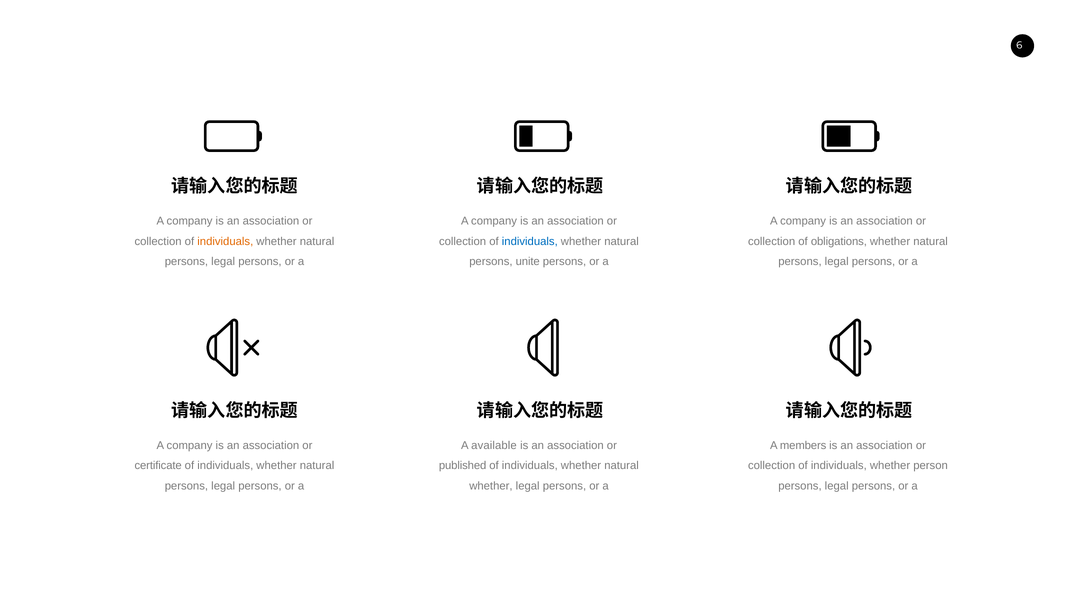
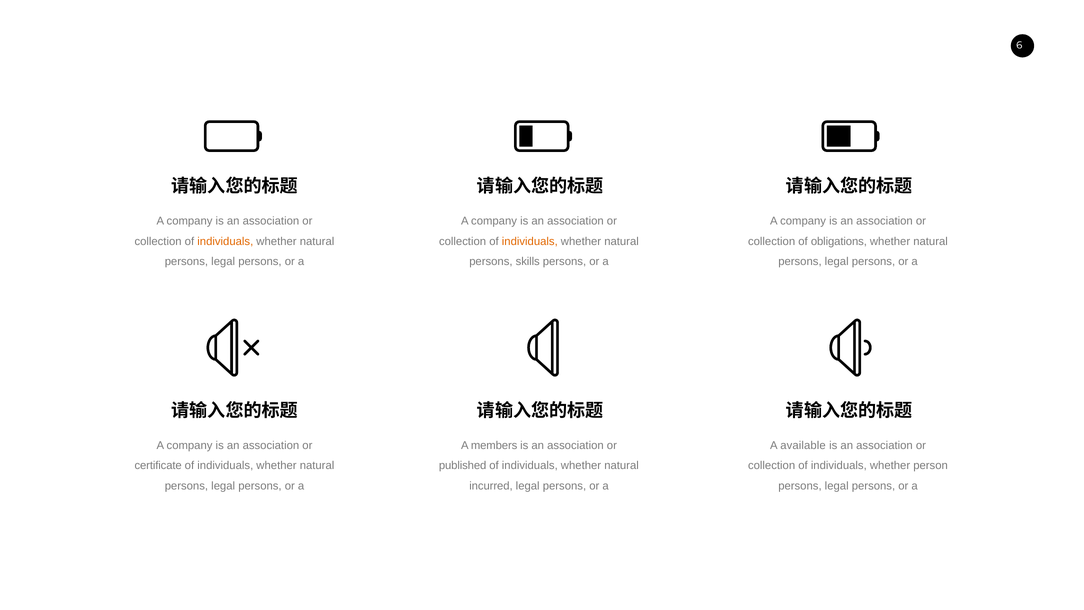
individuals at (530, 241) colour: blue -> orange
unite: unite -> skills
available: available -> members
members: members -> available
whether at (491, 486): whether -> incurred
